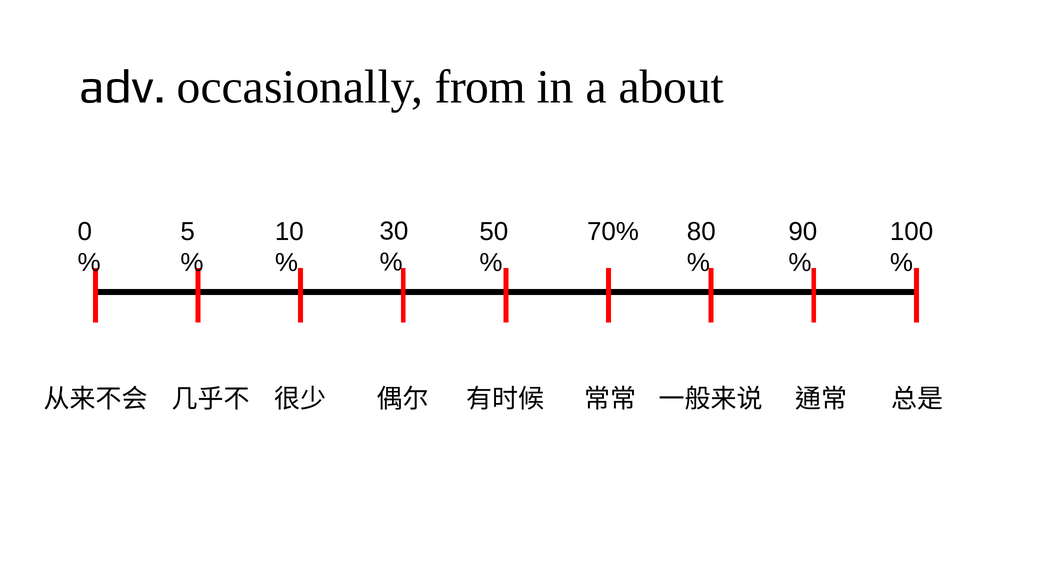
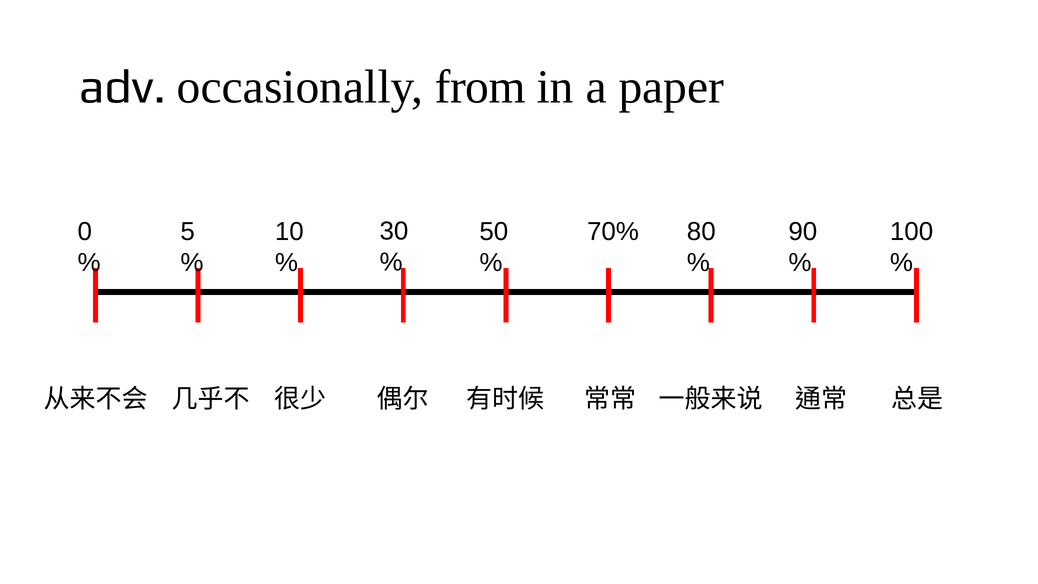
about: about -> paper
